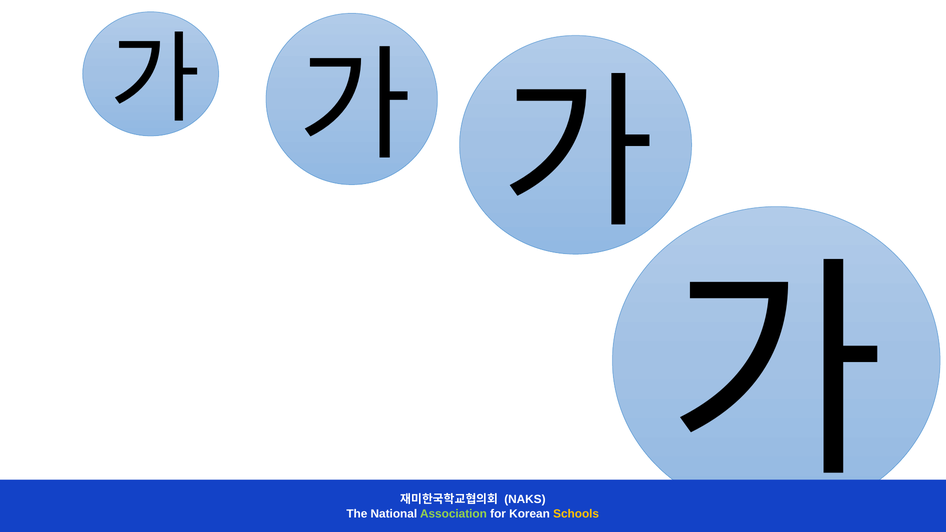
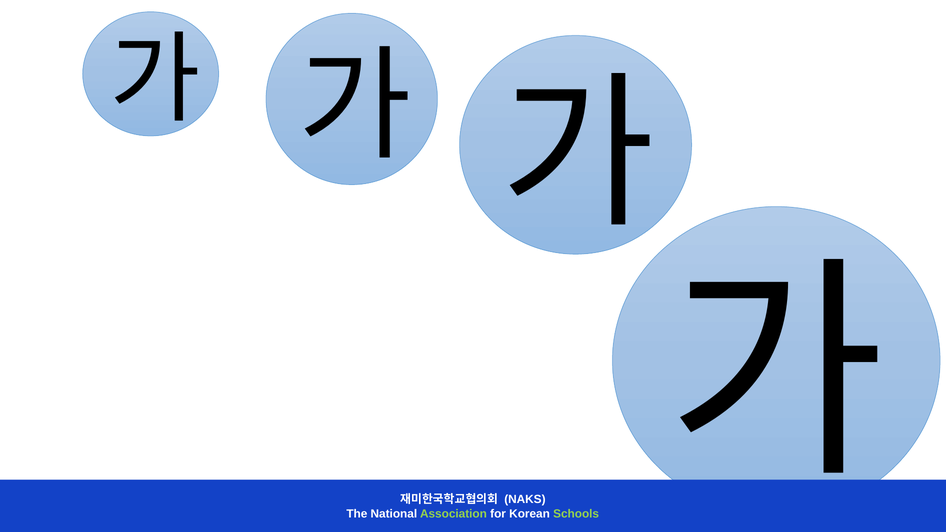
Schools colour: yellow -> light green
